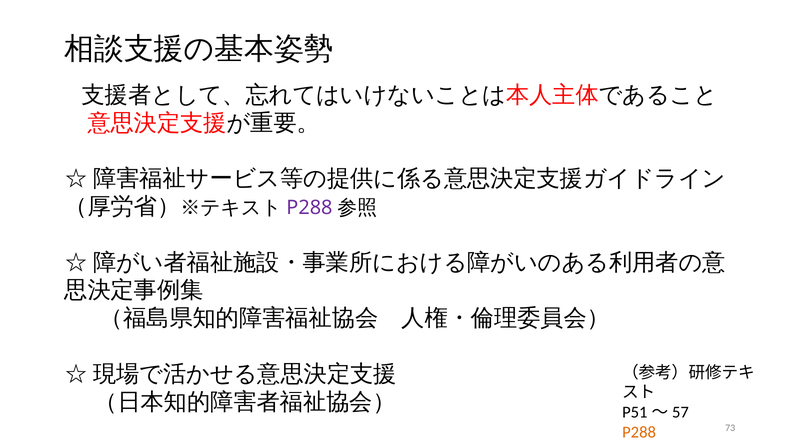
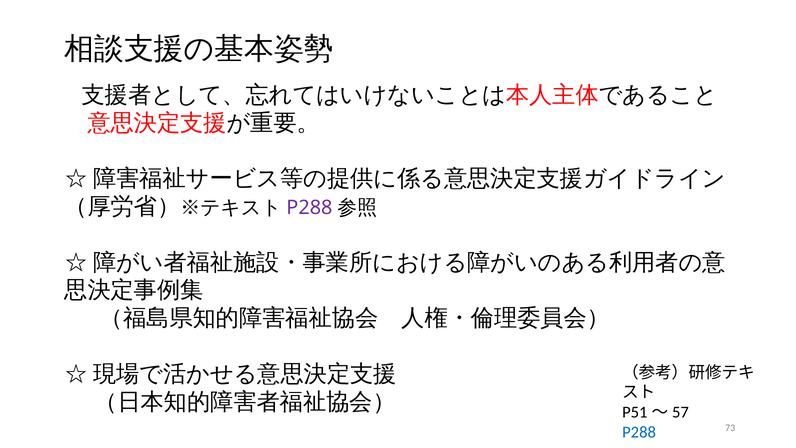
P288 at (639, 432) colour: orange -> blue
